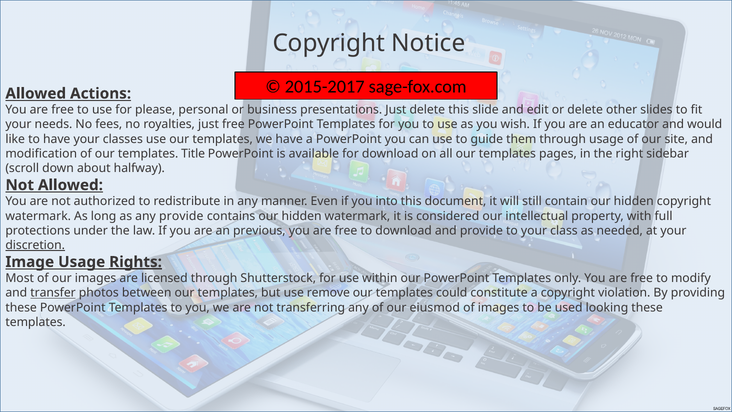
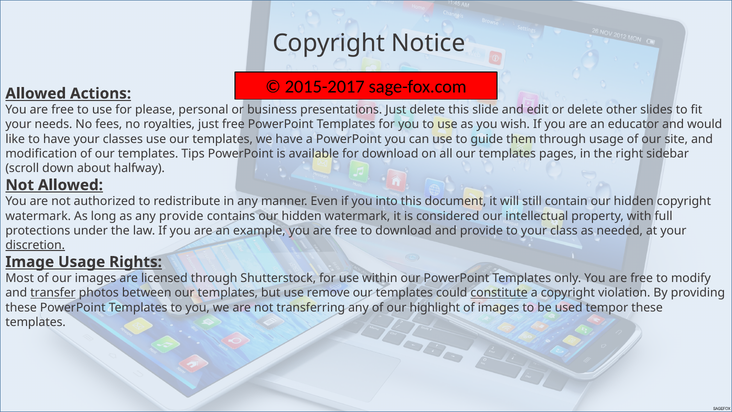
Title: Title -> Tips
previous: previous -> example
Rights underline: present -> none
constitute underline: none -> present
eiusmod: eiusmod -> highlight
looking: looking -> tempor
